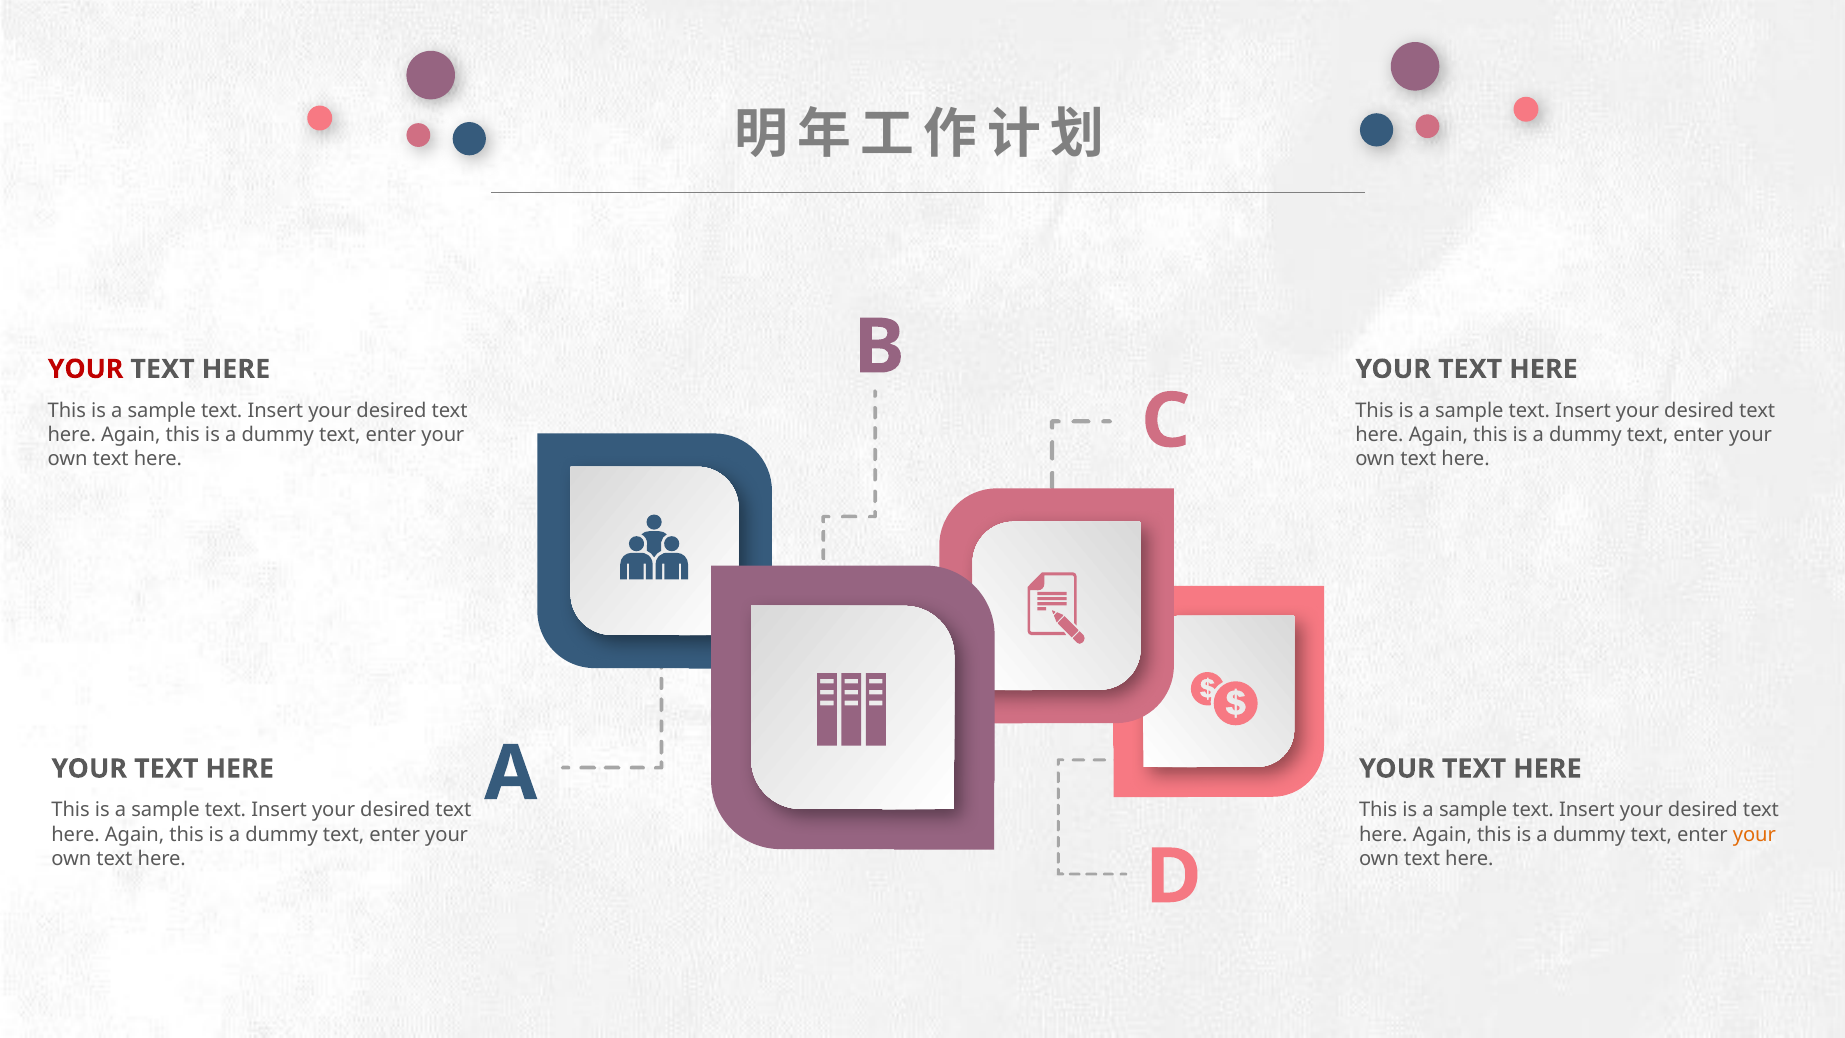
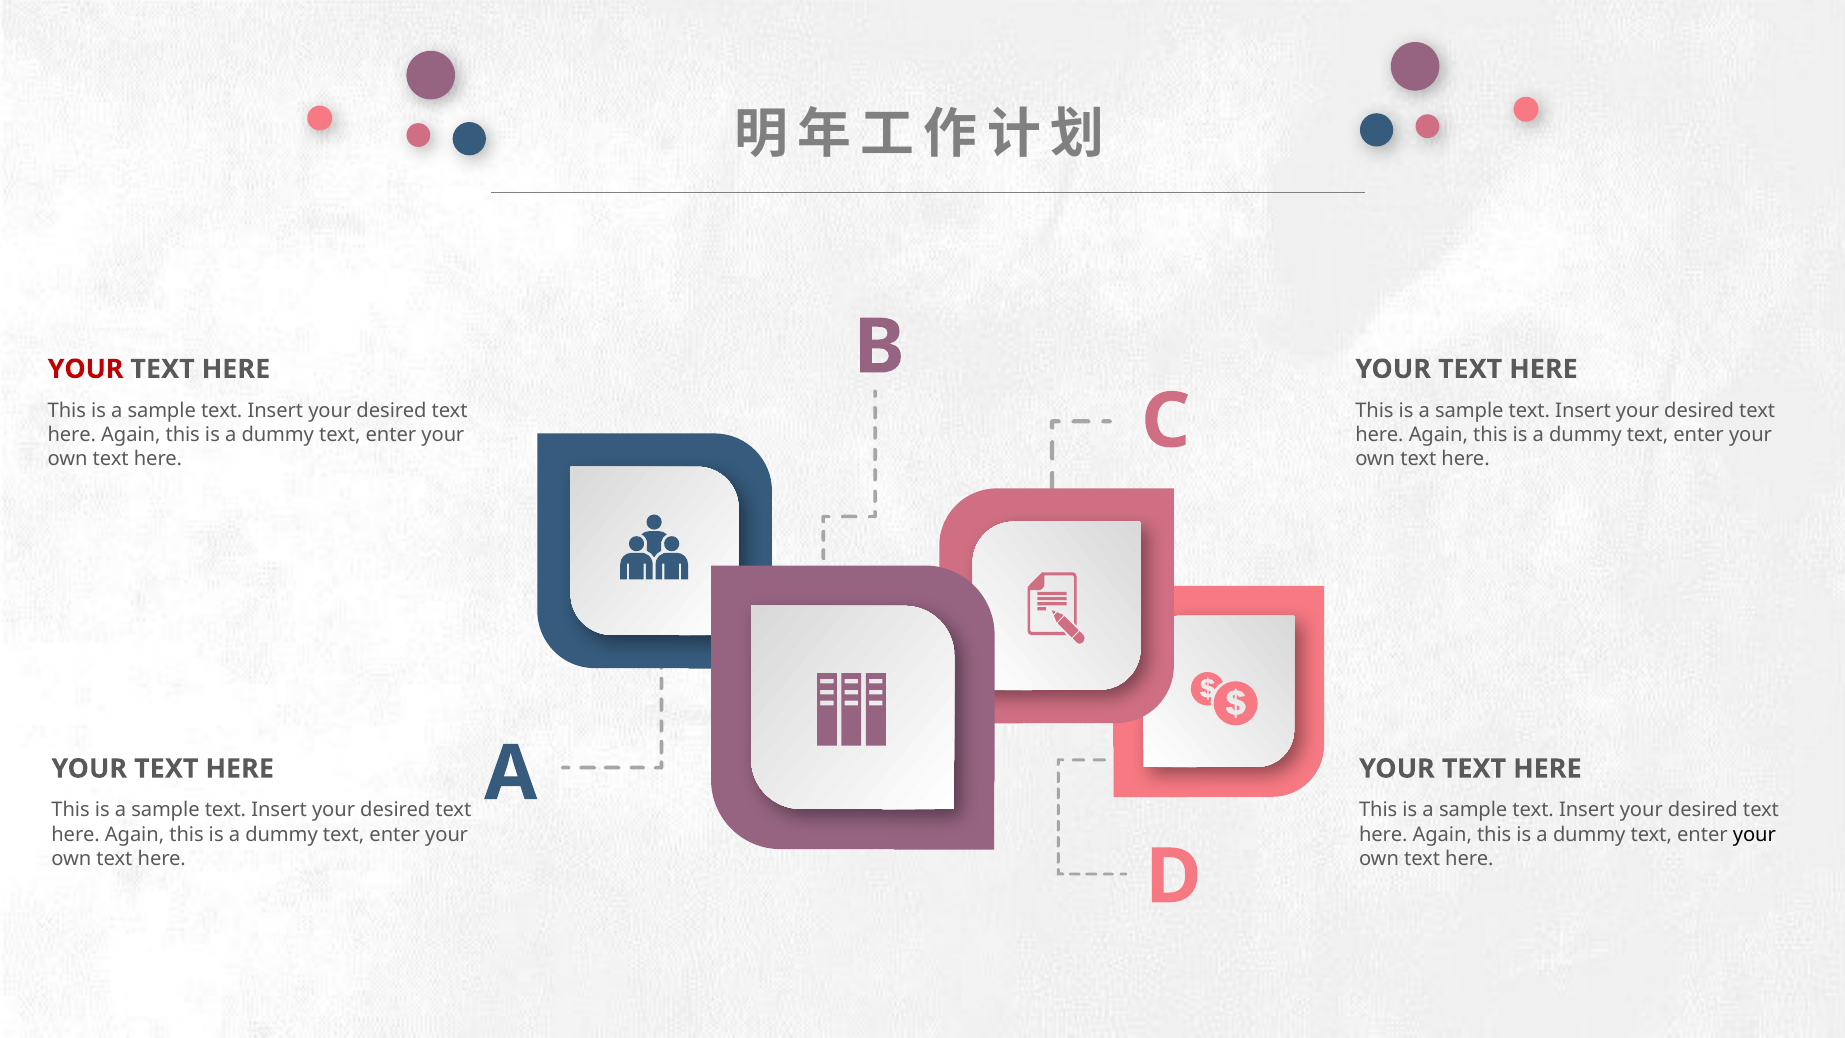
your at (1754, 834) colour: orange -> black
